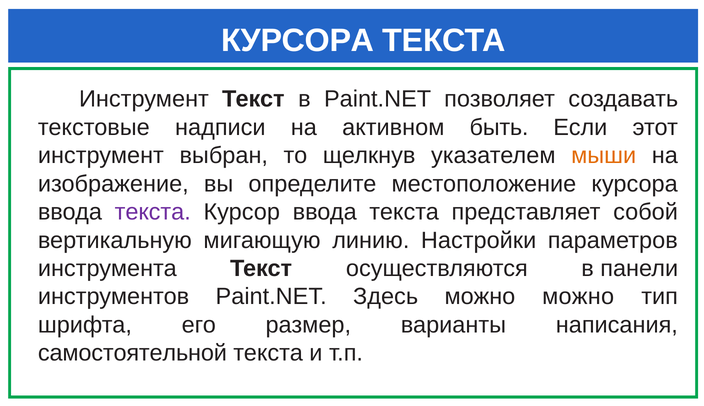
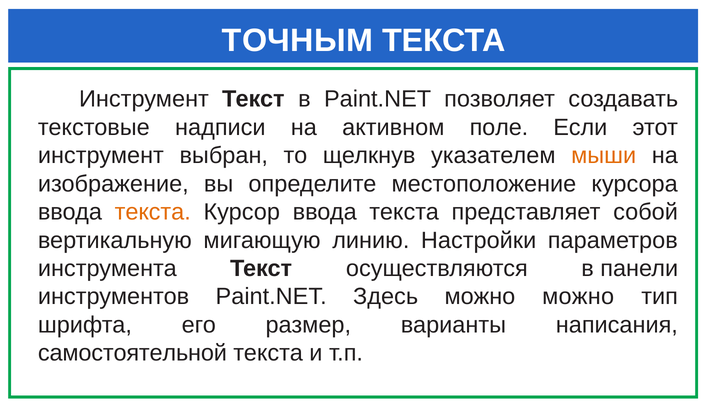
КУРСОРА at (298, 41): КУРСОРА -> ТОЧНЫМ
быть: быть -> поле
текста at (153, 212) colour: purple -> orange
